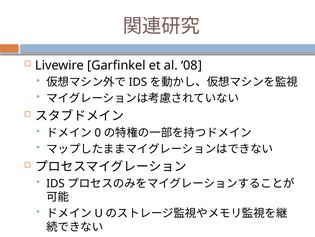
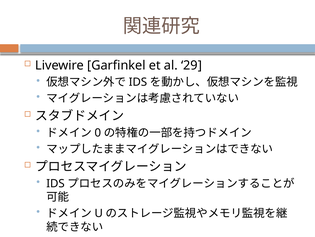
08: 08 -> 29
